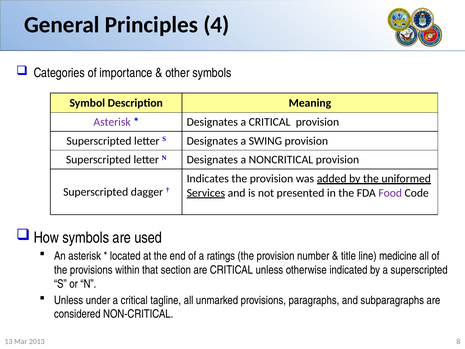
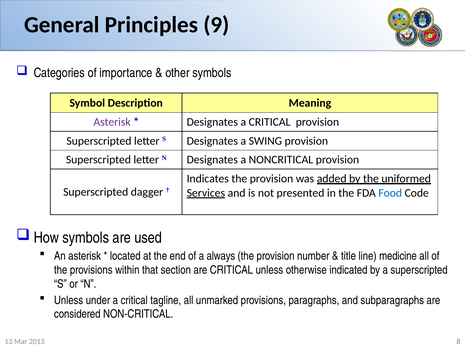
4: 4 -> 9
Food colour: purple -> blue
ratings: ratings -> always
